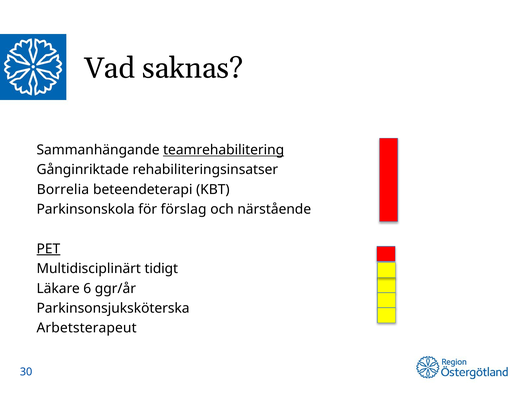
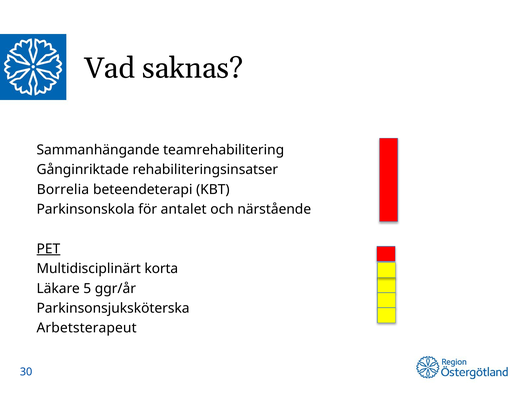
teamrehabilitering underline: present -> none
förslag: förslag -> antalet
tidigt: tidigt -> korta
6: 6 -> 5
